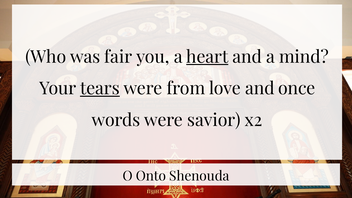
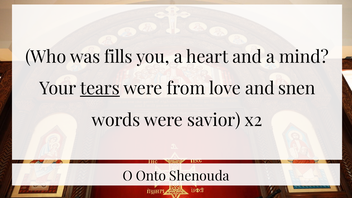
fair: fair -> fills
heart underline: present -> none
once: once -> snen
